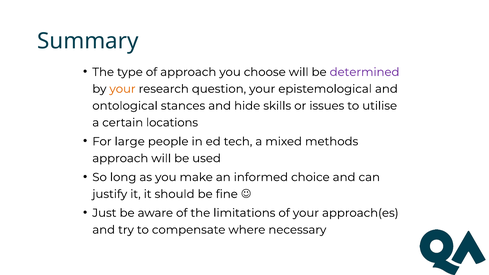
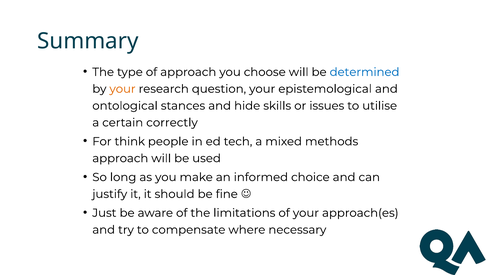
determined colour: purple -> blue
locations: locations -> correctly
large: large -> think
